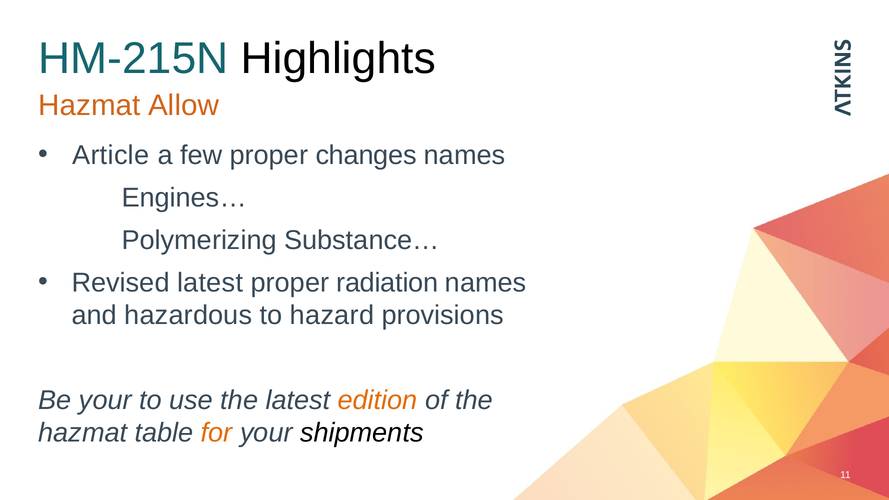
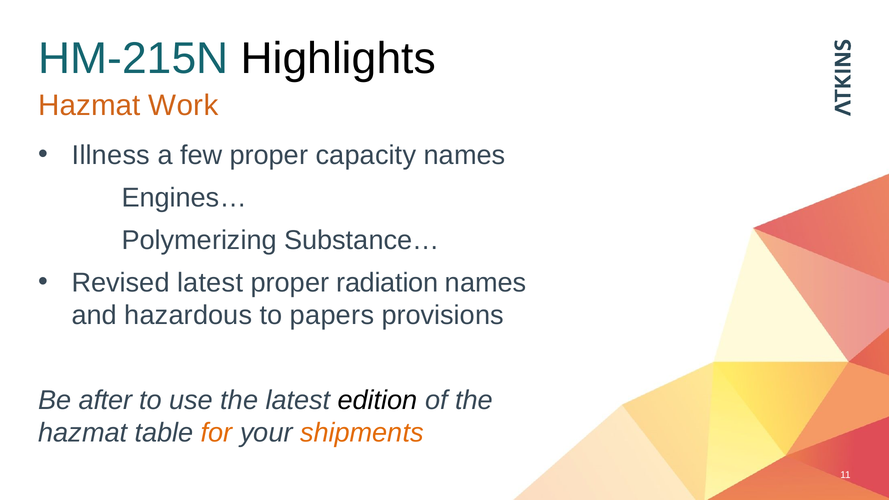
Allow: Allow -> Work
Article: Article -> Illness
changes: changes -> capacity
hazard: hazard -> papers
Be your: your -> after
edition colour: orange -> black
shipments colour: black -> orange
